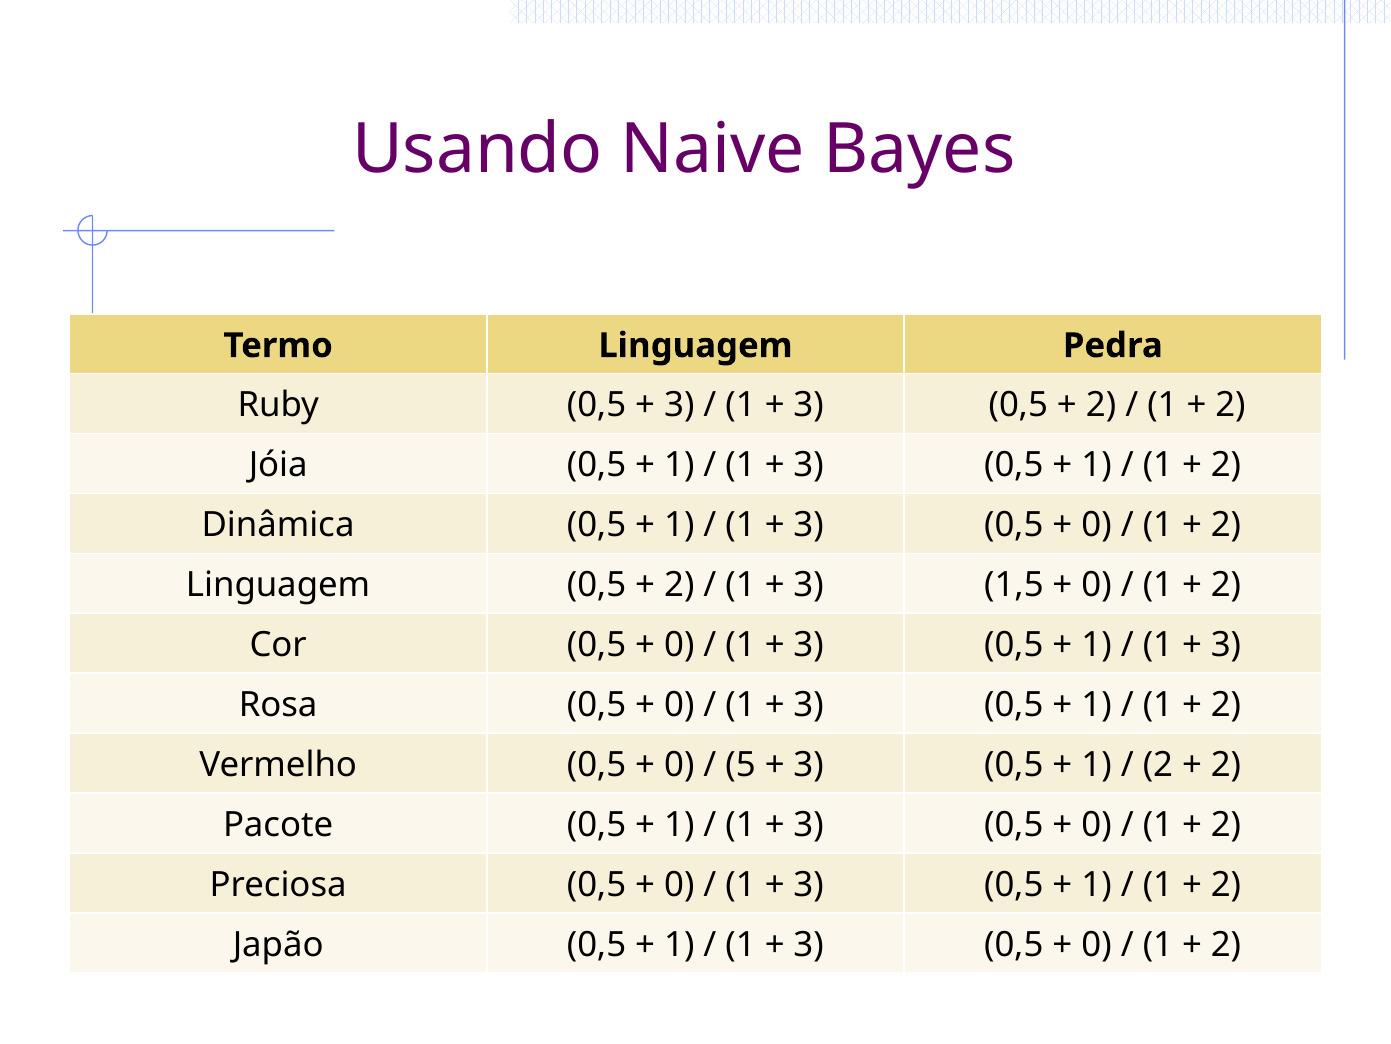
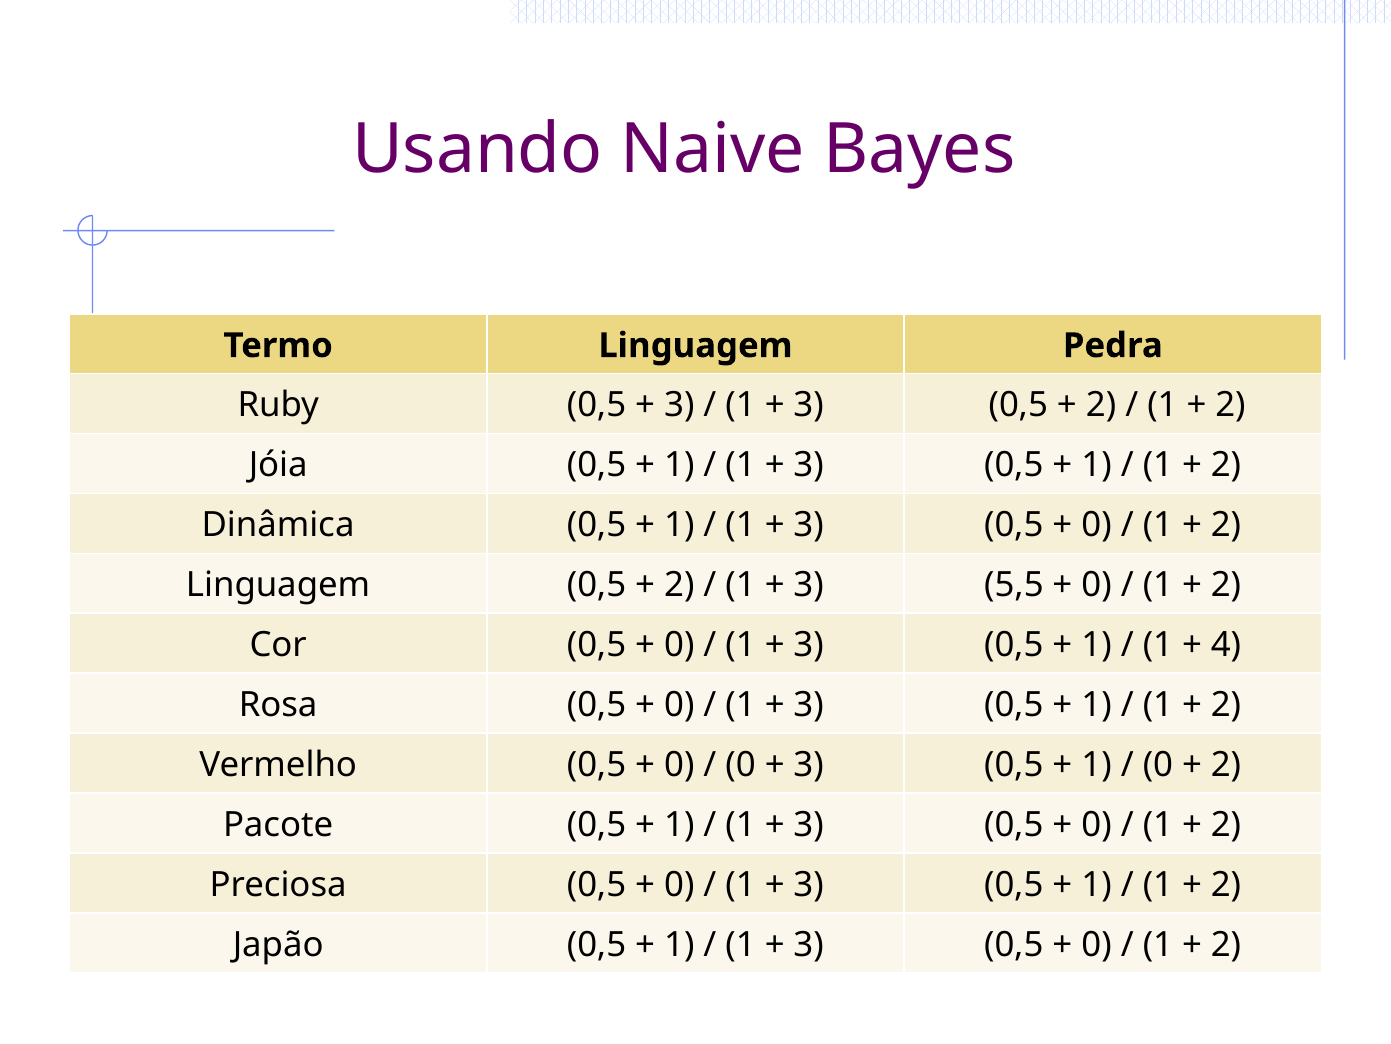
1,5: 1,5 -> 5,5
3 at (1226, 645): 3 -> 4
5 at (741, 764): 5 -> 0
2 at (1158, 764): 2 -> 0
